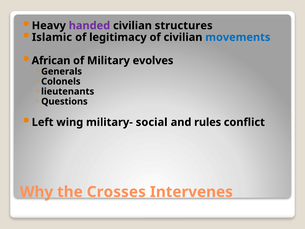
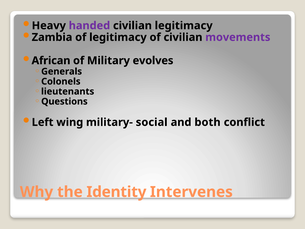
civilian structures: structures -> legitimacy
Islamic: Islamic -> Zambia
movements colour: blue -> purple
rules: rules -> both
Crosses: Crosses -> Identity
